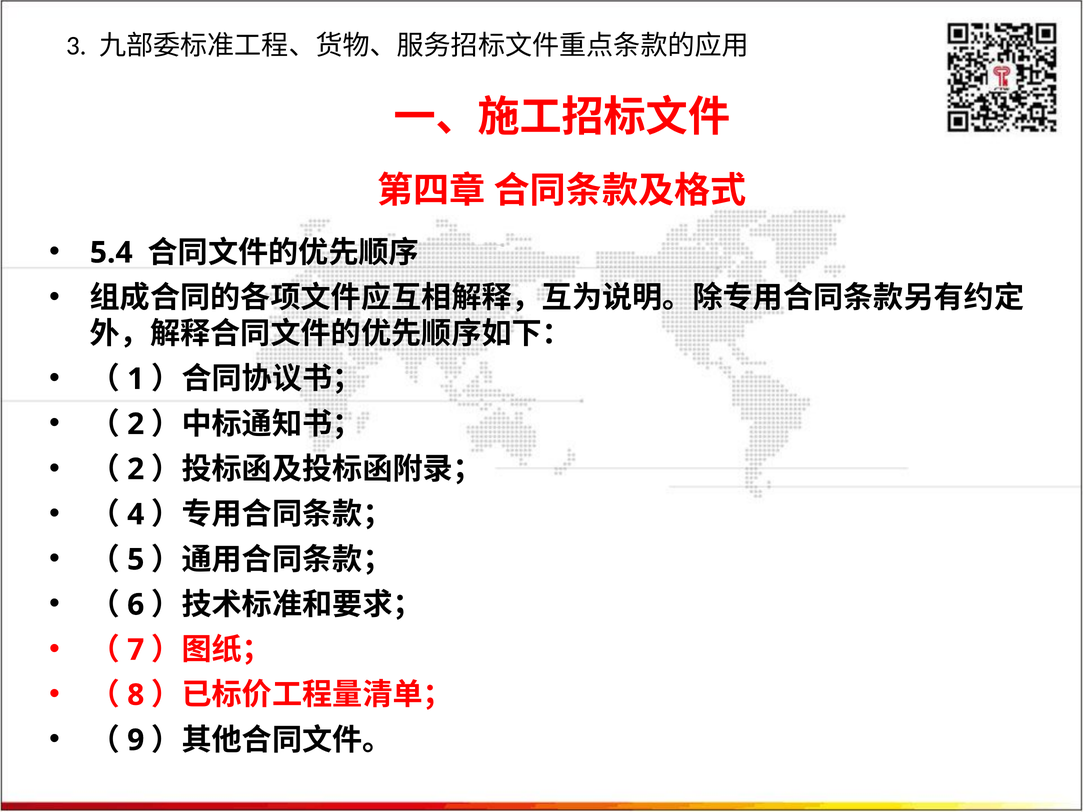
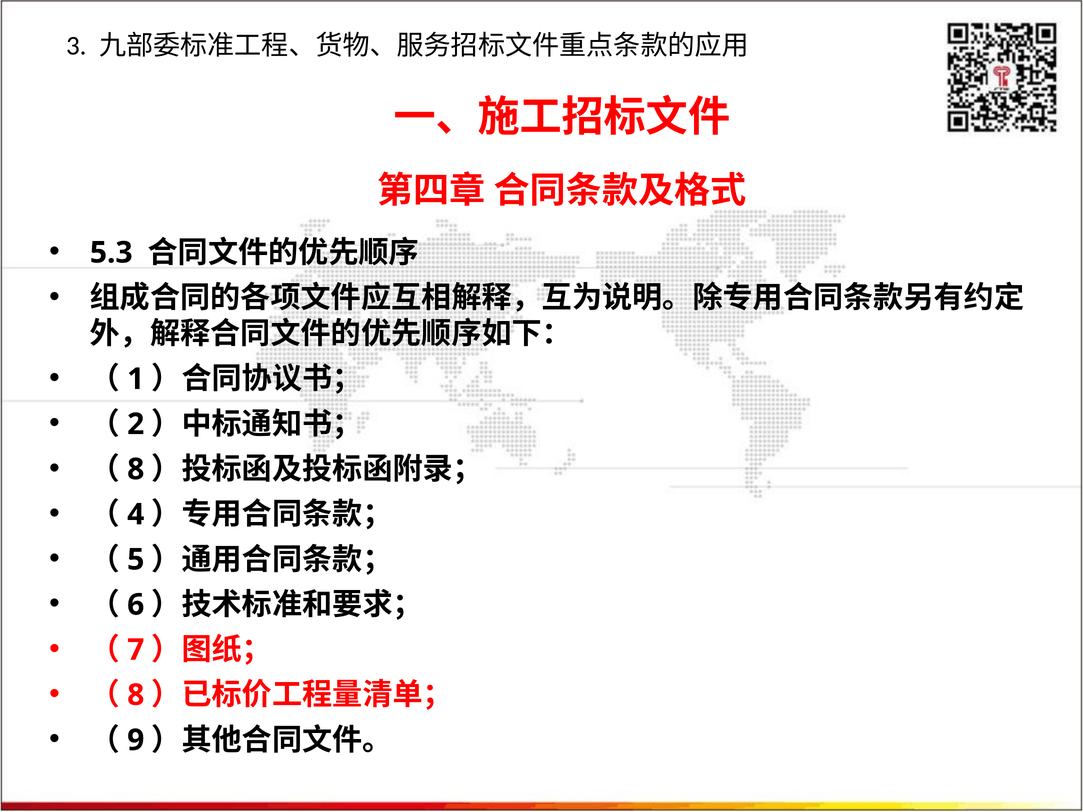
5.4: 5.4 -> 5.3
2 at (136, 469): 2 -> 8
